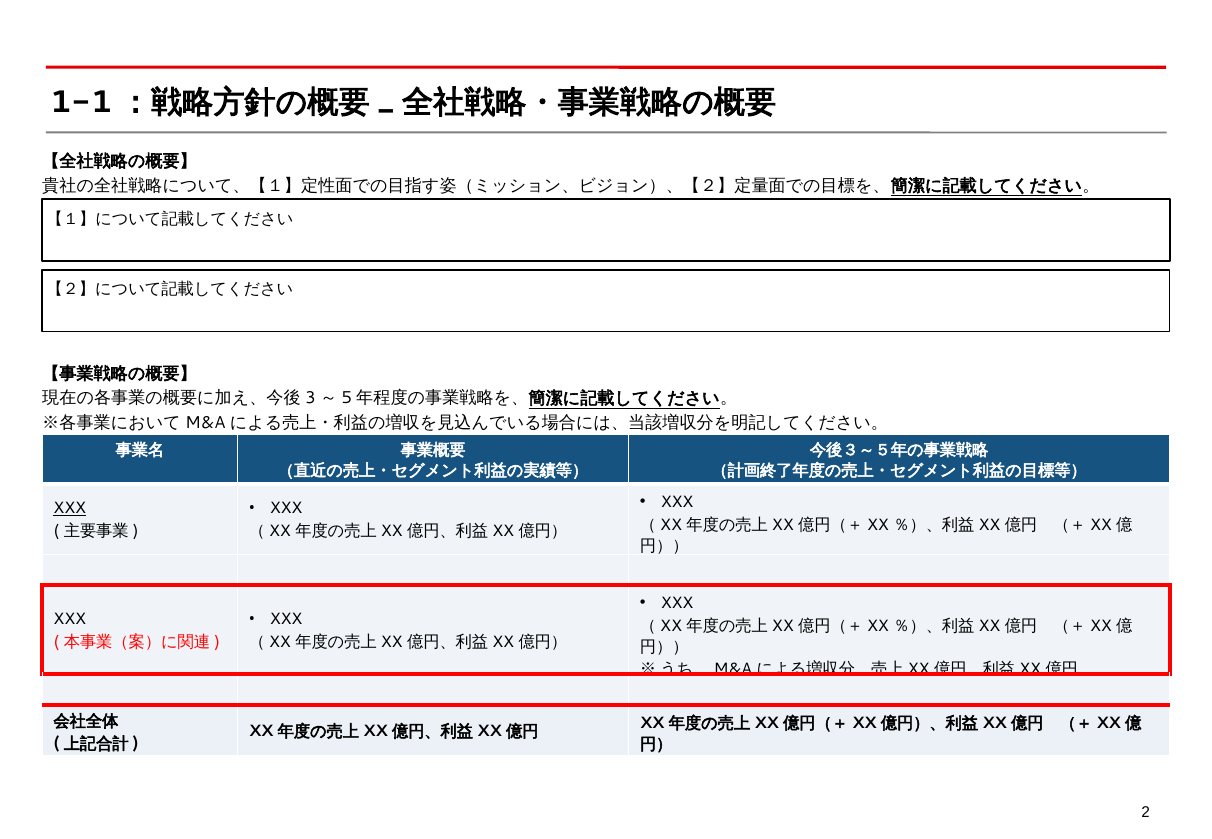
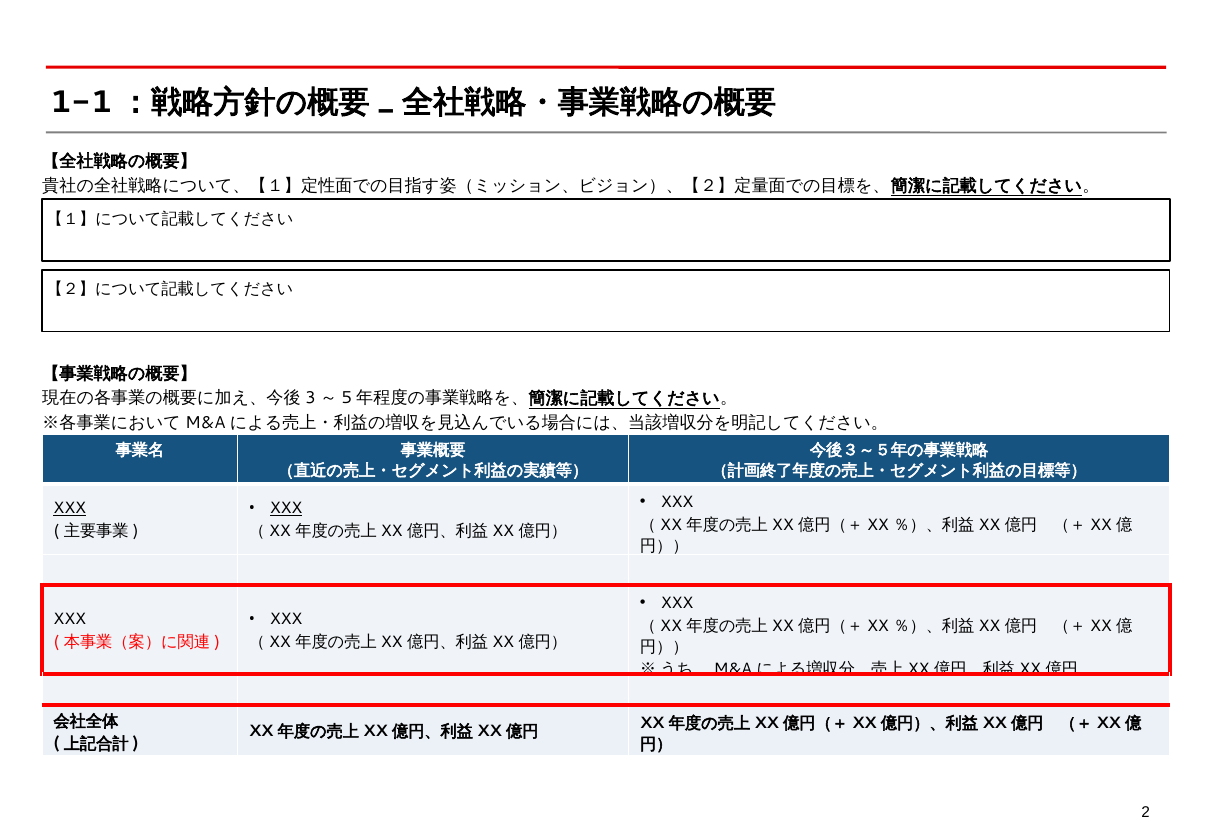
XXX at (286, 509) underline: none -> present
